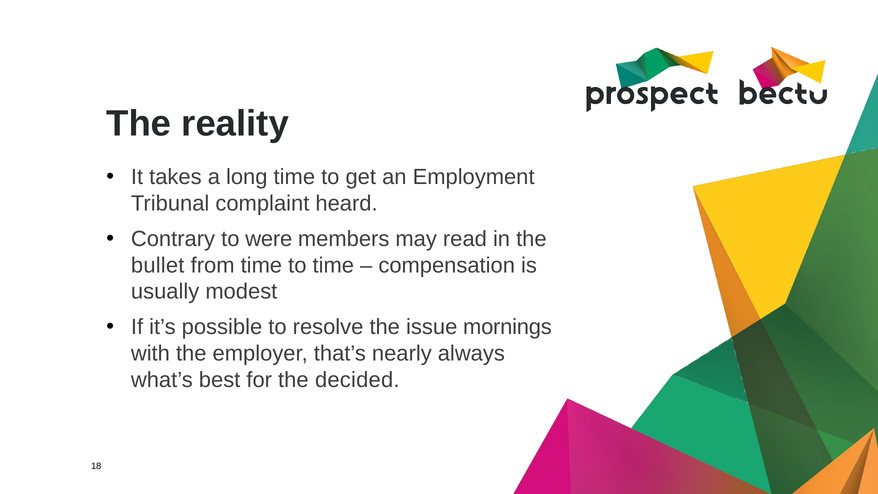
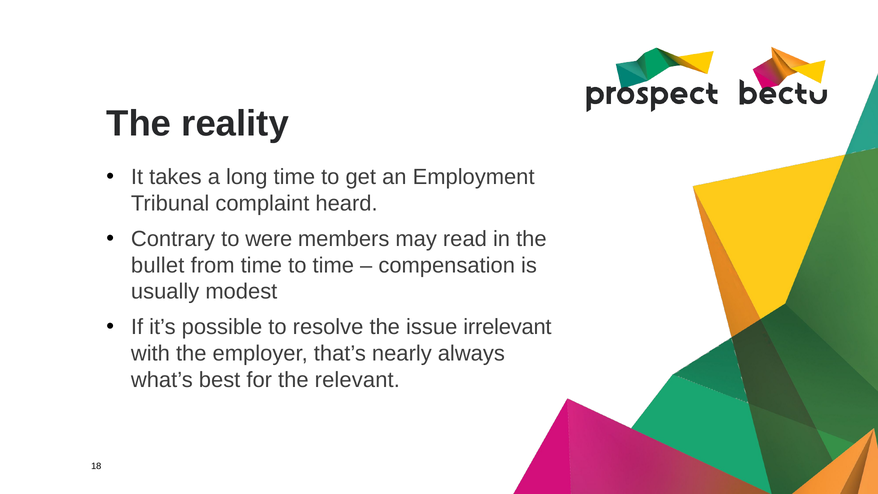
mornings: mornings -> irrelevant
decided: decided -> relevant
